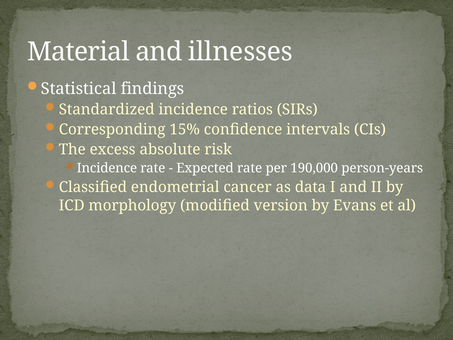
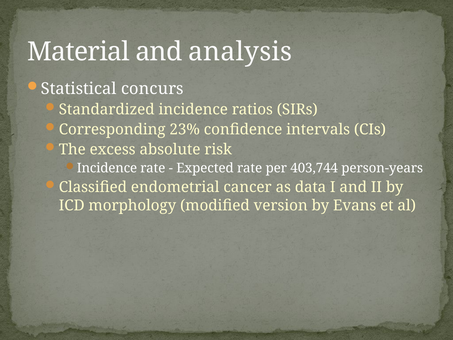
illnesses: illnesses -> analysis
findings: findings -> concurs
15%: 15% -> 23%
190,000: 190,000 -> 403,744
